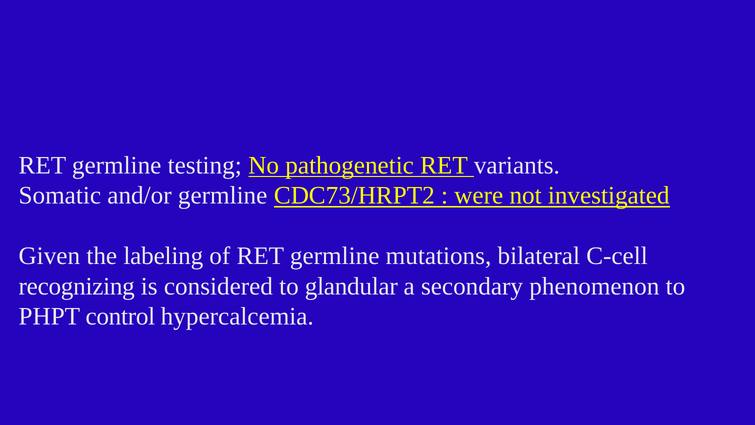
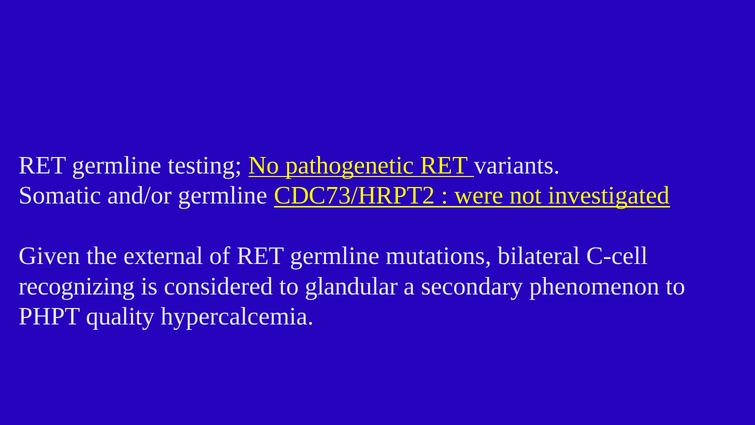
labeling: labeling -> external
control: control -> quality
